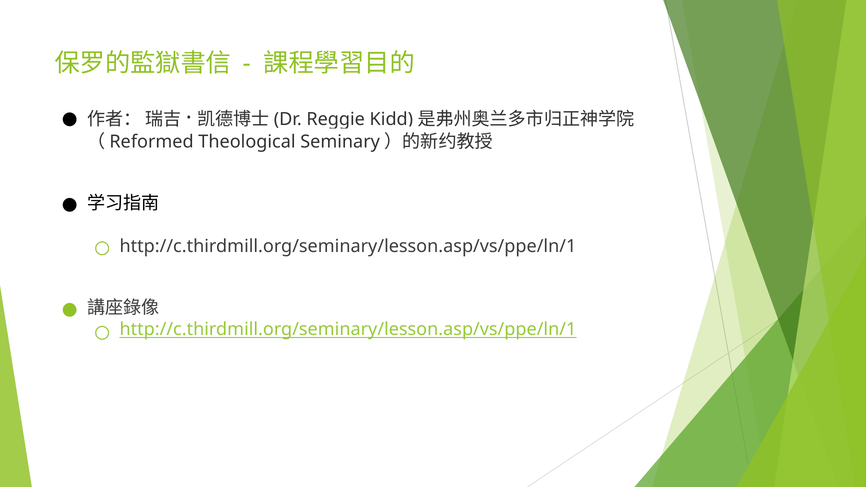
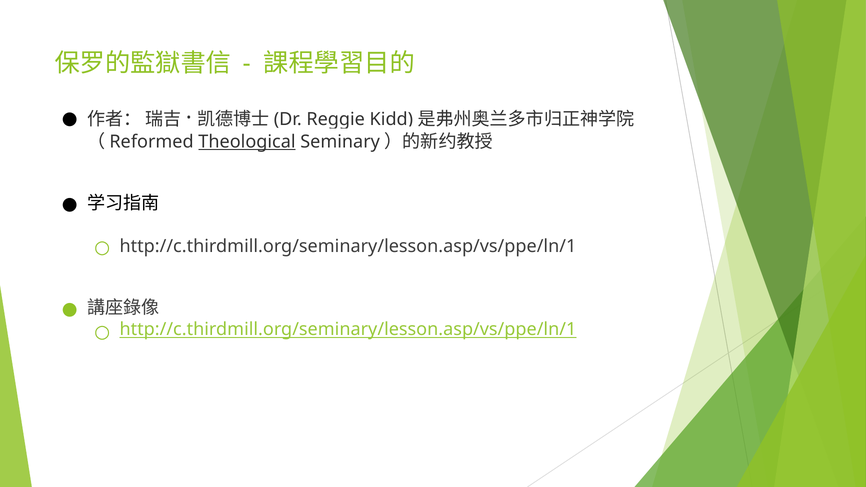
Theological underline: none -> present
